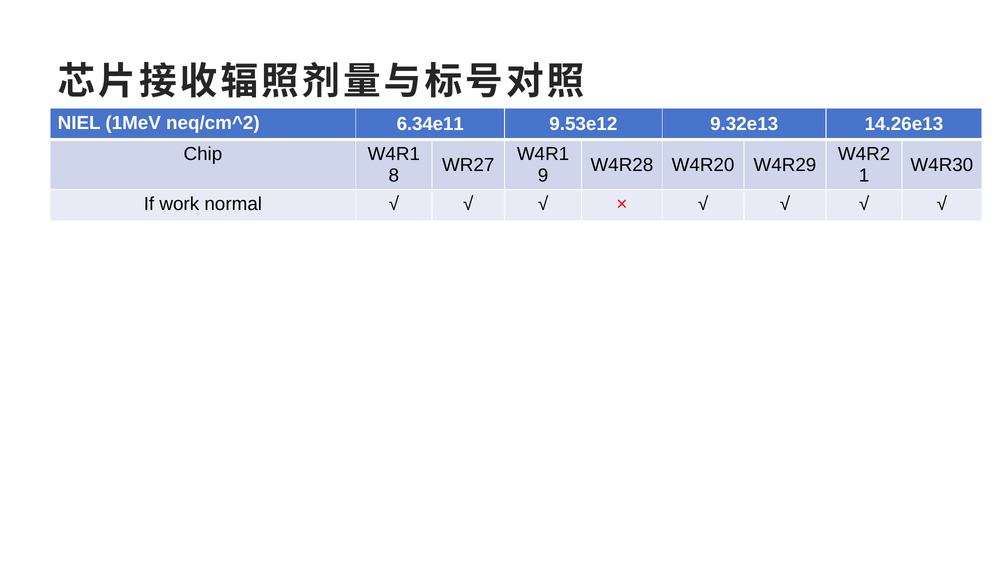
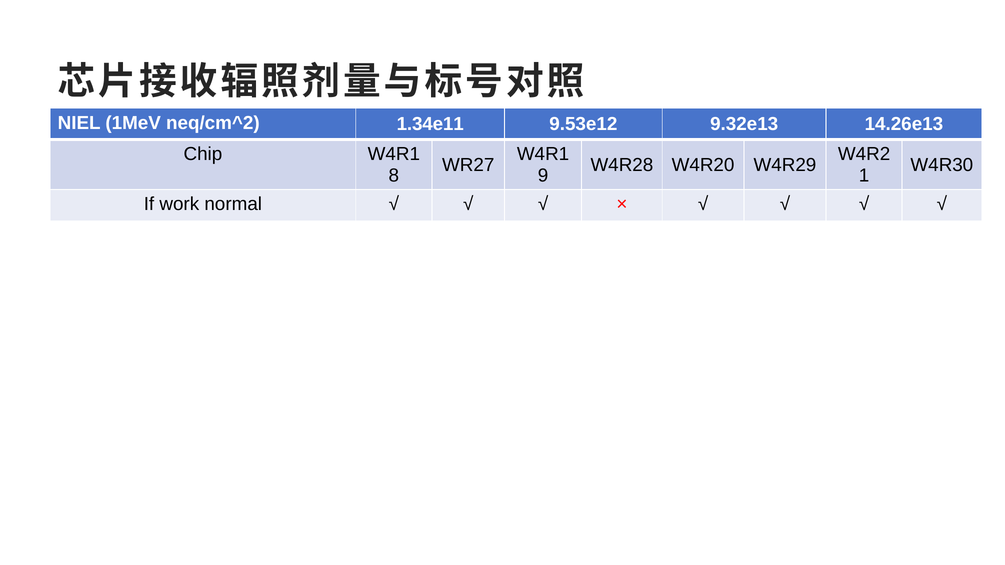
6.34e11: 6.34e11 -> 1.34e11
